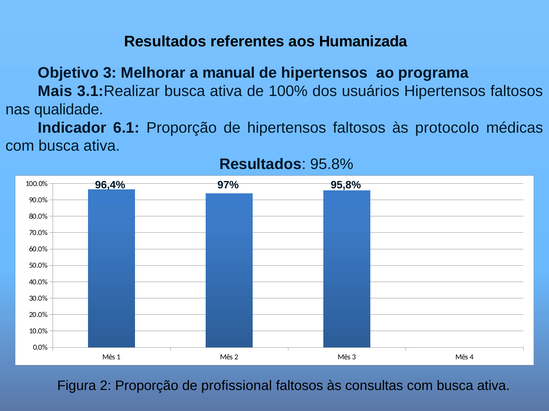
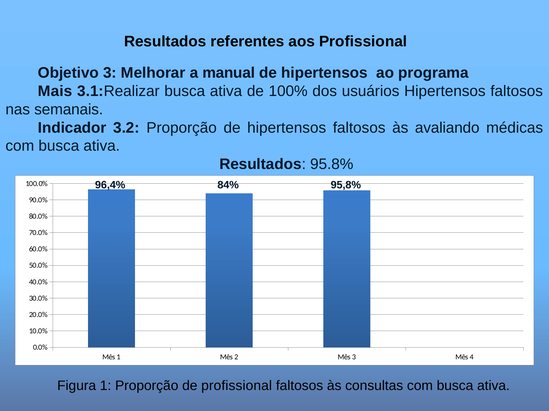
aos Humanizada: Humanizada -> Profissional
qualidade: qualidade -> semanais
6.1: 6.1 -> 3.2
protocolo: protocolo -> avaliando
97%: 97% -> 84%
Figura 2: 2 -> 1
